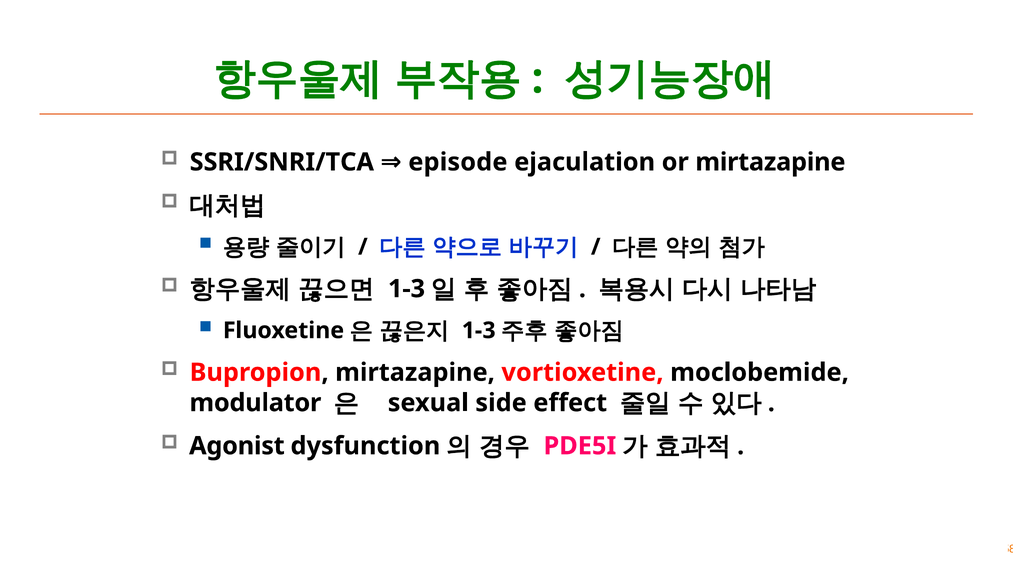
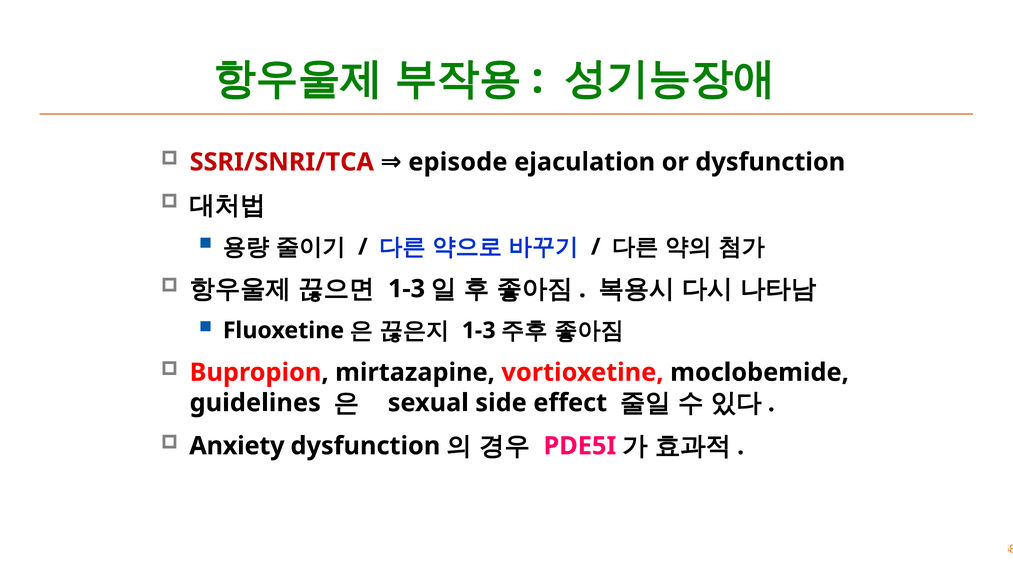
SSRI/SNRI/TCA colour: black -> red
or mirtazapine: mirtazapine -> dysfunction
modulator: modulator -> guidelines
Agonist: Agonist -> Anxiety
